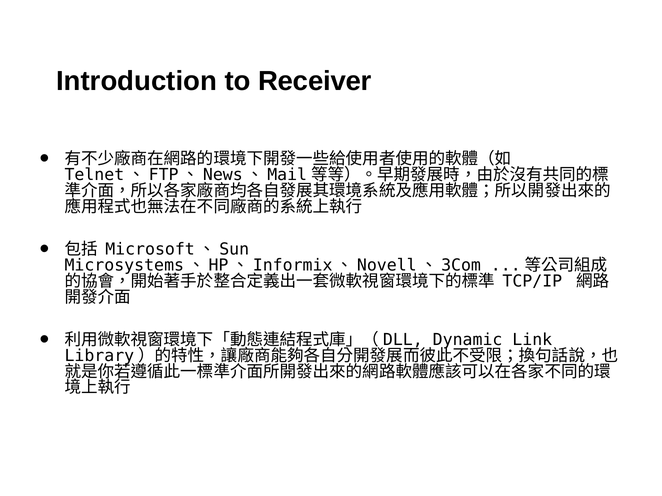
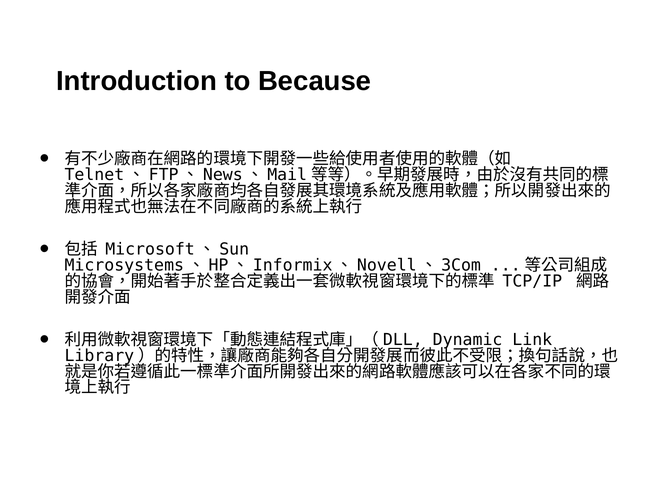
Receiver: Receiver -> Because
